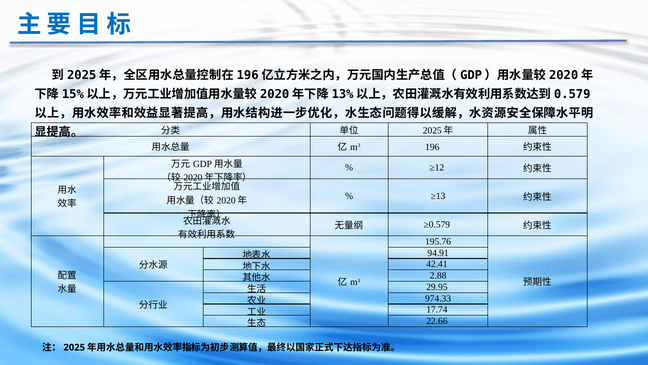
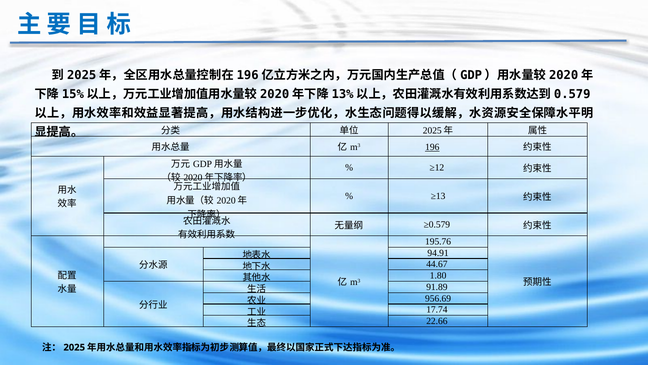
196 underline: none -> present
42.41: 42.41 -> 44.67
2.88: 2.88 -> 1.80
29.95: 29.95 -> 91.89
974.33: 974.33 -> 956.69
